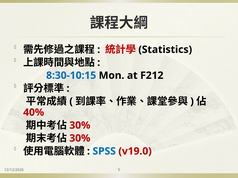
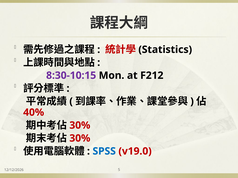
8:30-10:15 colour: blue -> purple
